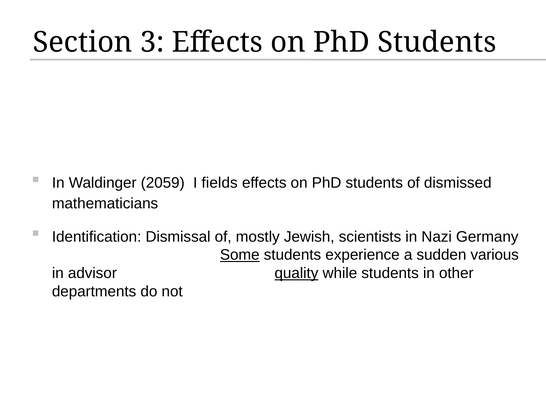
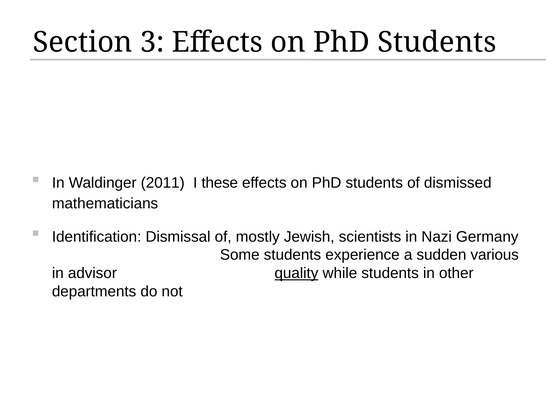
2059: 2059 -> 2011
fields: fields -> these
Some underline: present -> none
